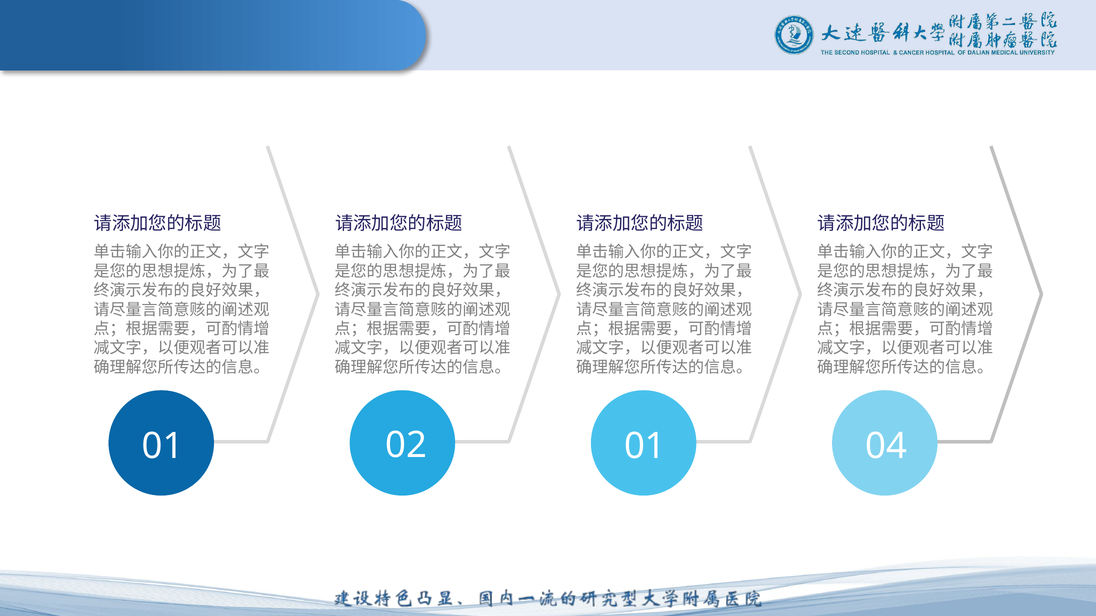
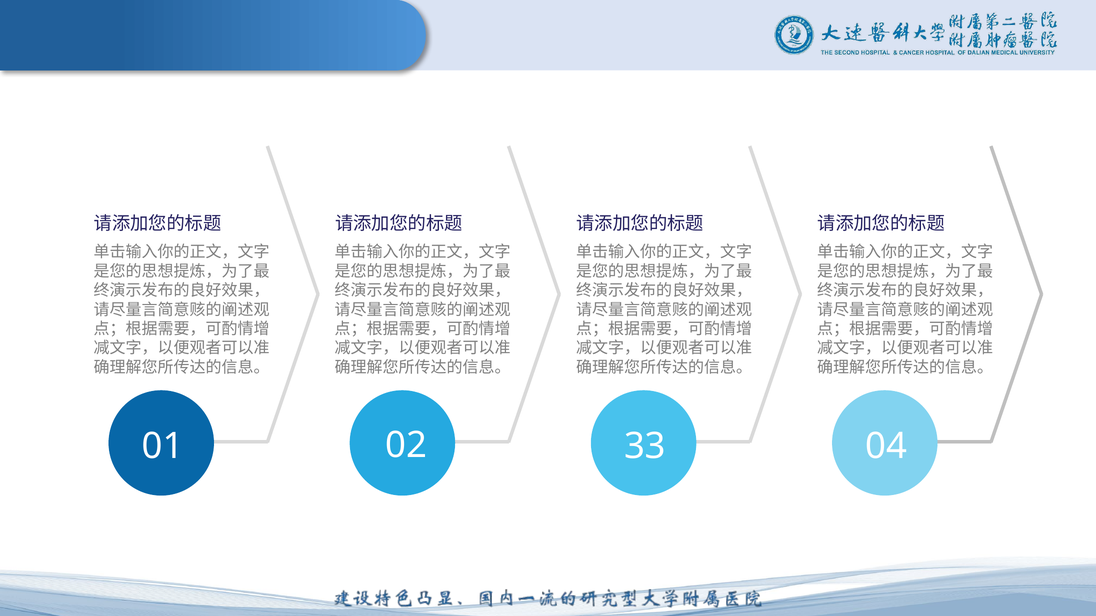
02 01: 01 -> 33
